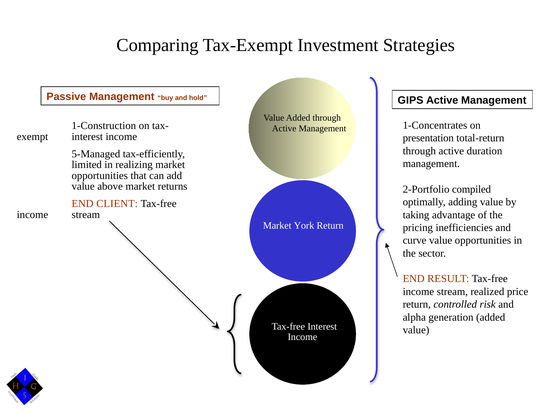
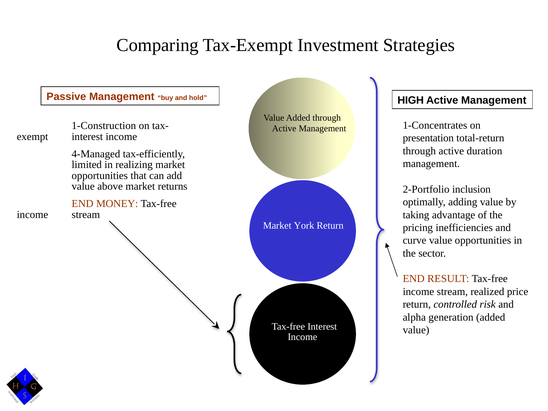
GIPS: GIPS -> HIGH
5-Managed: 5-Managed -> 4-Managed
compiled: compiled -> inclusion
CLIENT: CLIENT -> MONEY
